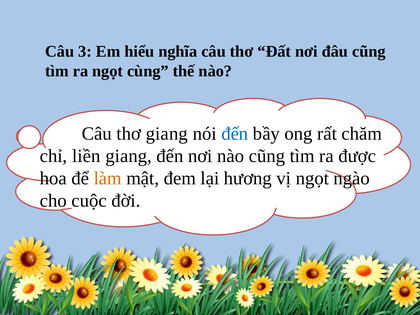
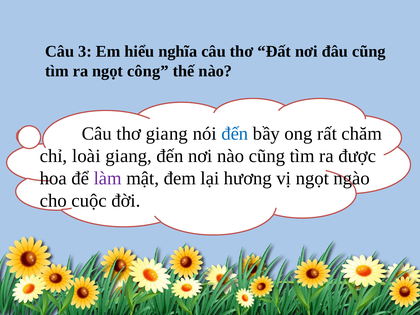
cùng: cùng -> công
liền: liền -> loài
làm colour: orange -> purple
